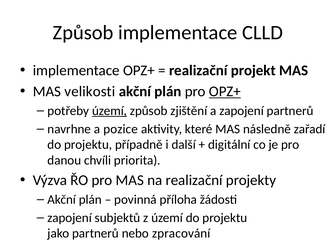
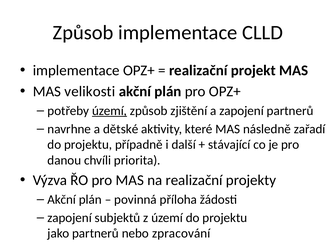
OPZ+ at (225, 91) underline: present -> none
pozice: pozice -> dětské
digitální: digitální -> stávající
